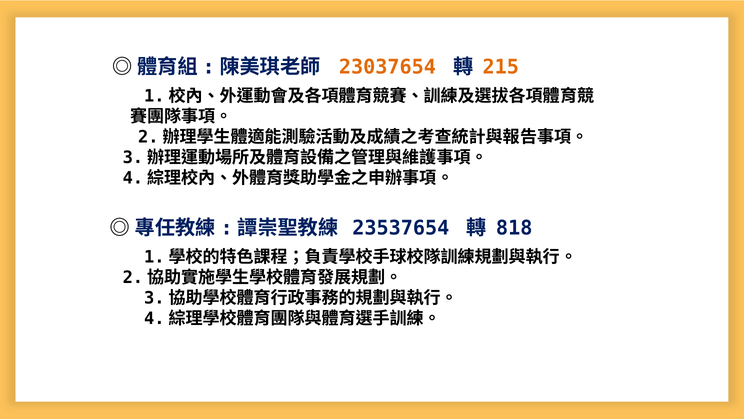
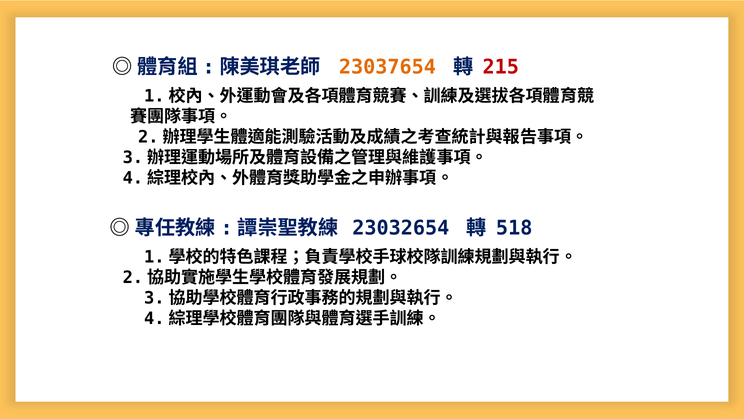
215 colour: orange -> red
23537654: 23537654 -> 23032654
818: 818 -> 518
